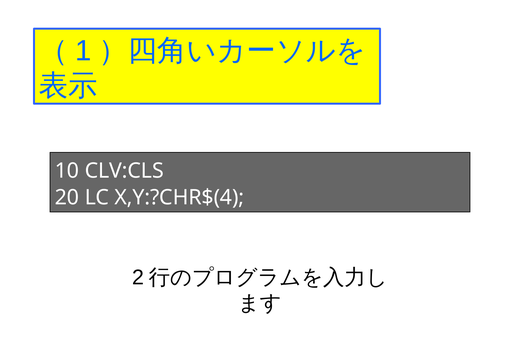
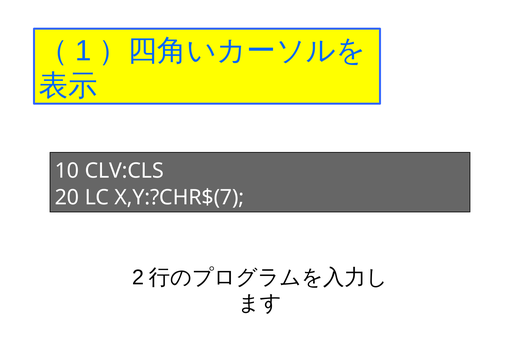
X,Y:?CHR$(4: X,Y:?CHR$(4 -> X,Y:?CHR$(7
